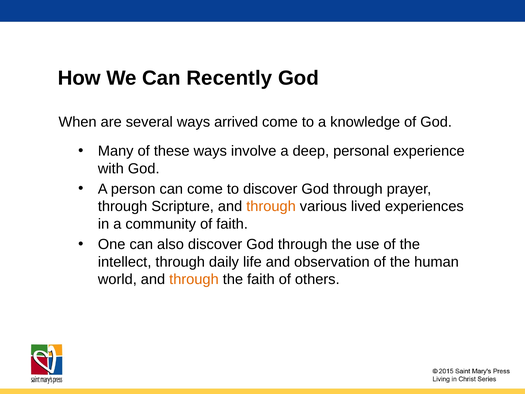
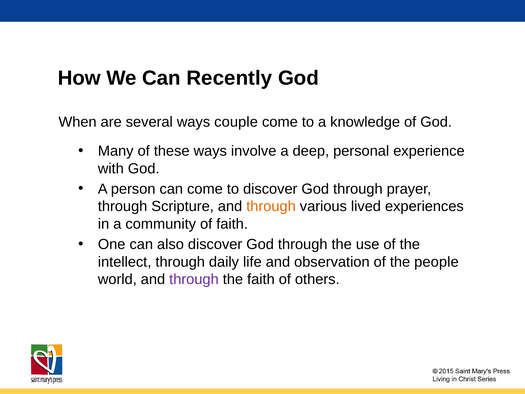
arrived: arrived -> couple
human: human -> people
through at (194, 279) colour: orange -> purple
